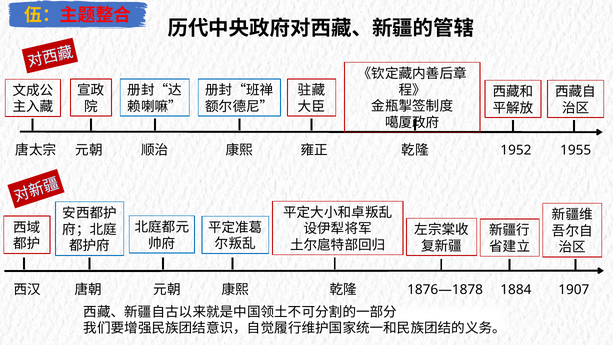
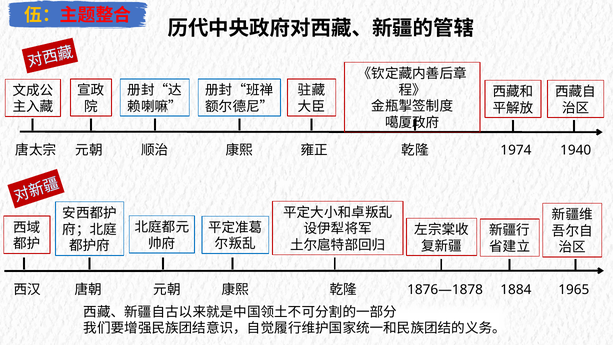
1955: 1955 -> 1940
1952: 1952 -> 1974
1907: 1907 -> 1965
